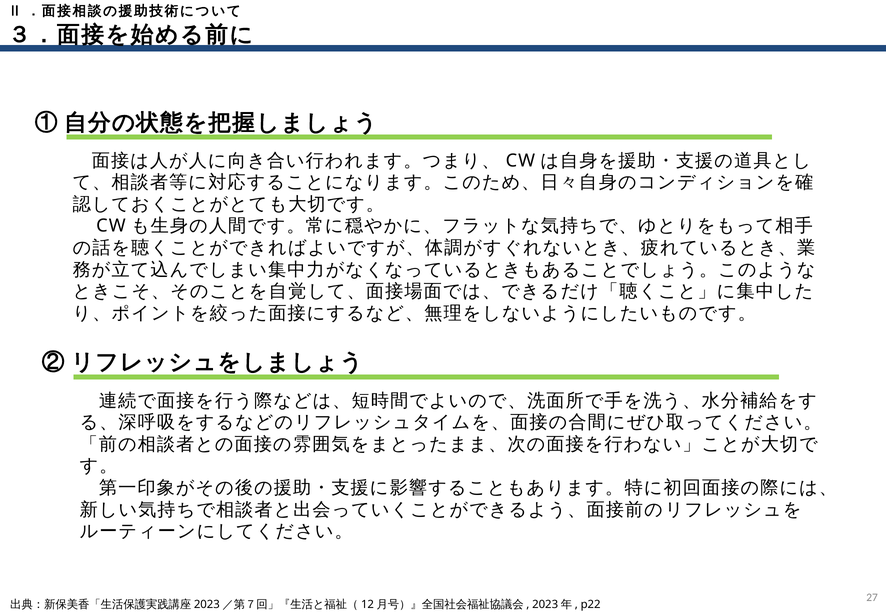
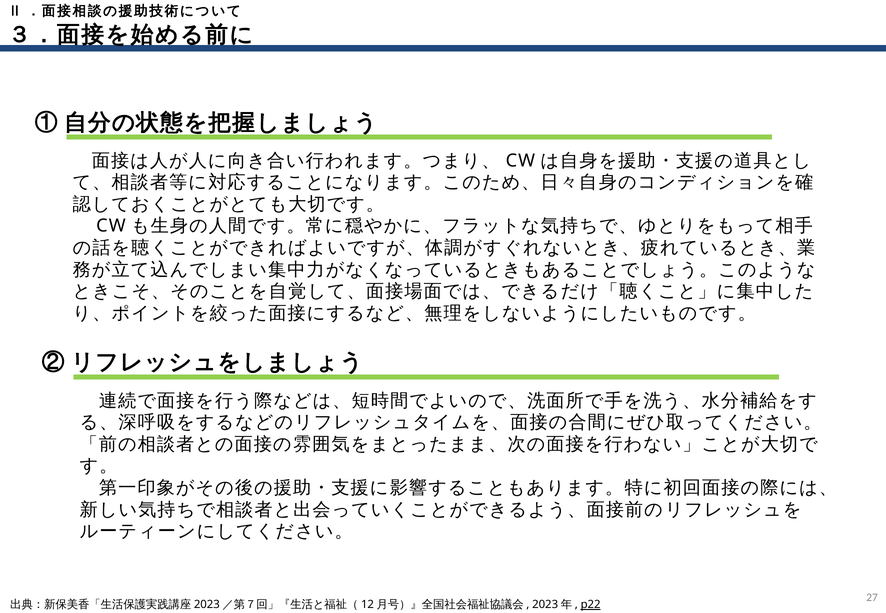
p22 underline: none -> present
